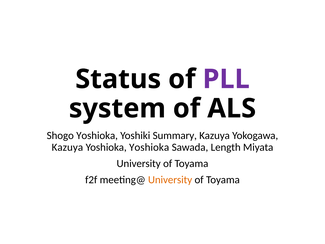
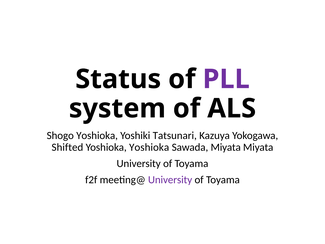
Summary: Summary -> Tatsunari
Kazuya at (67, 147): Kazuya -> Shifted
Sawada Length: Length -> Miyata
University at (170, 180) colour: orange -> purple
